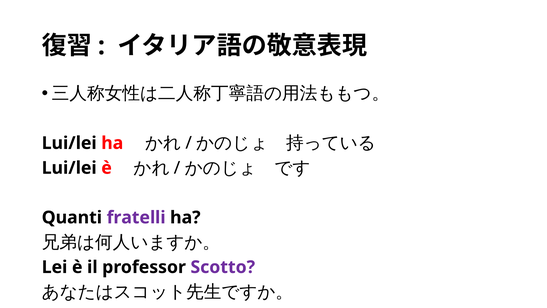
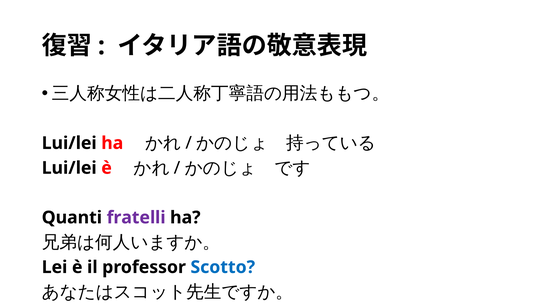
Scotto colour: purple -> blue
